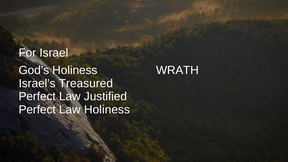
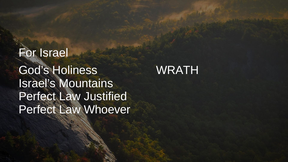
Treasured: Treasured -> Mountains
Law Holiness: Holiness -> Whoever
